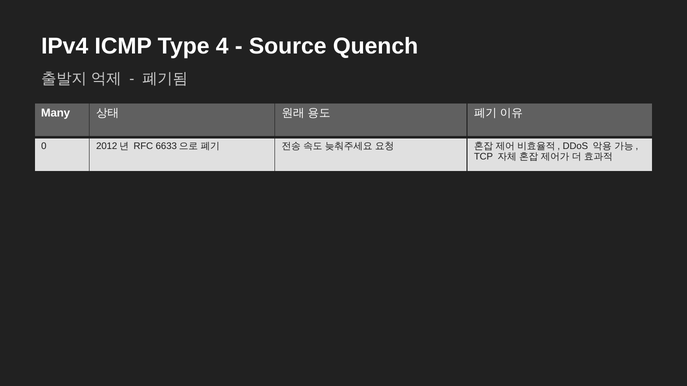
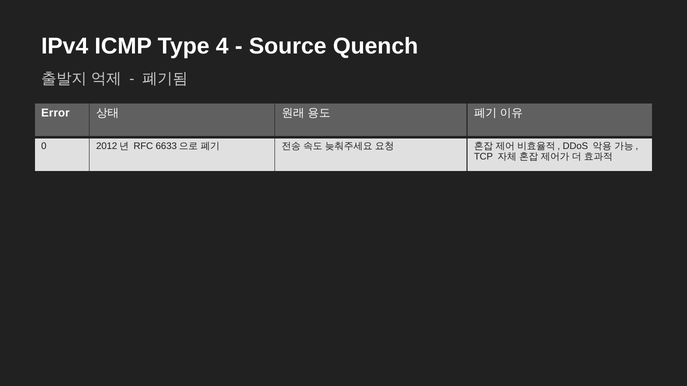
Many: Many -> Error
